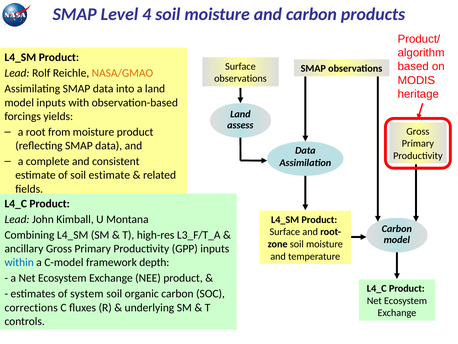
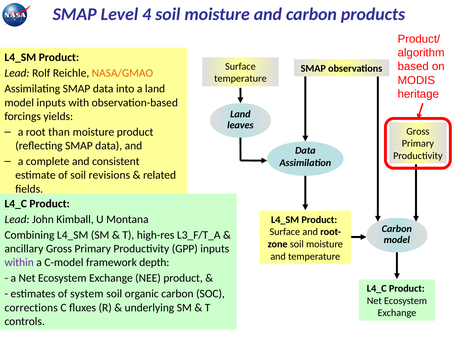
observations at (240, 79): observations -> temperature
assess: assess -> leaves
from: from -> than
soil estimate: estimate -> revisions
within colour: blue -> purple
